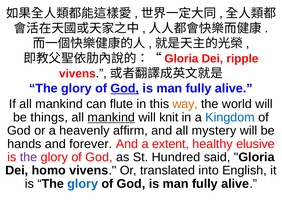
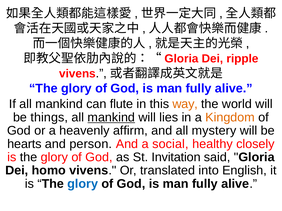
God at (125, 89) underline: present -> none
knit: knit -> lies
Kingdom colour: blue -> orange
hands: hands -> hearts
forever: forever -> person
extent: extent -> social
elusive: elusive -> closely
the at (29, 158) colour: purple -> black
Hundred: Hundred -> Invitation
